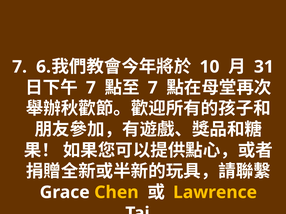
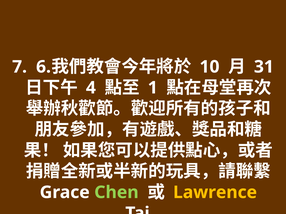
7 at (91, 88): 7 -> 4
7 at (153, 88): 7 -> 1
Chen colour: yellow -> light green
